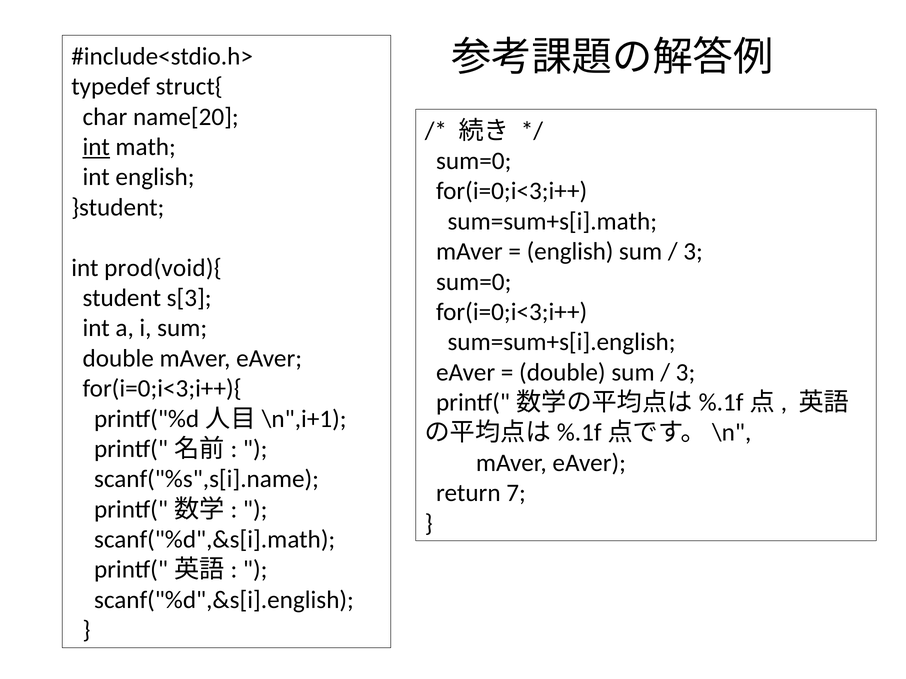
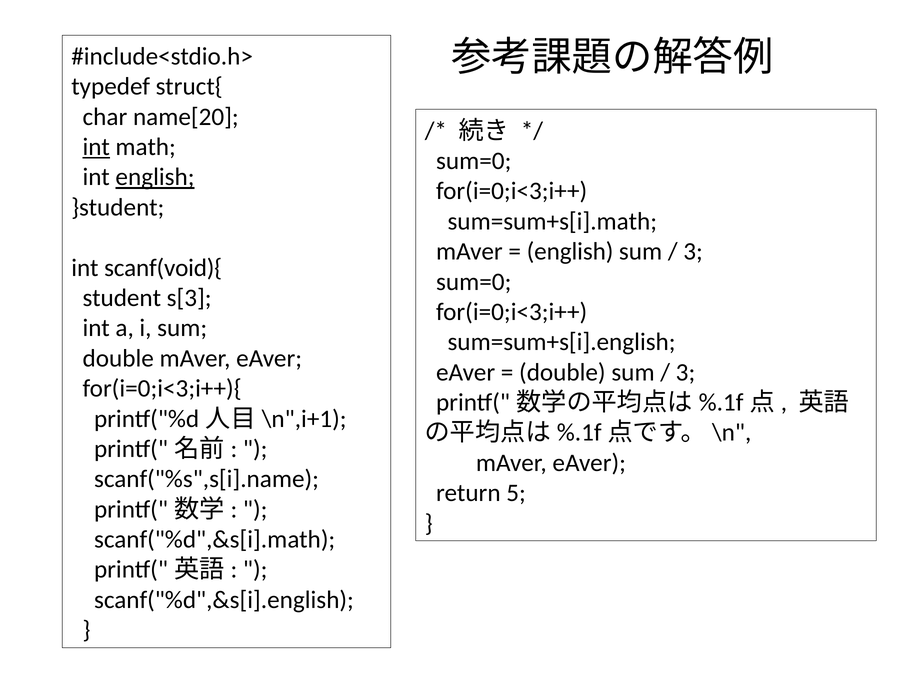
english at (155, 177) underline: none -> present
prod(void){: prod(void){ -> scanf(void){
7: 7 -> 5
